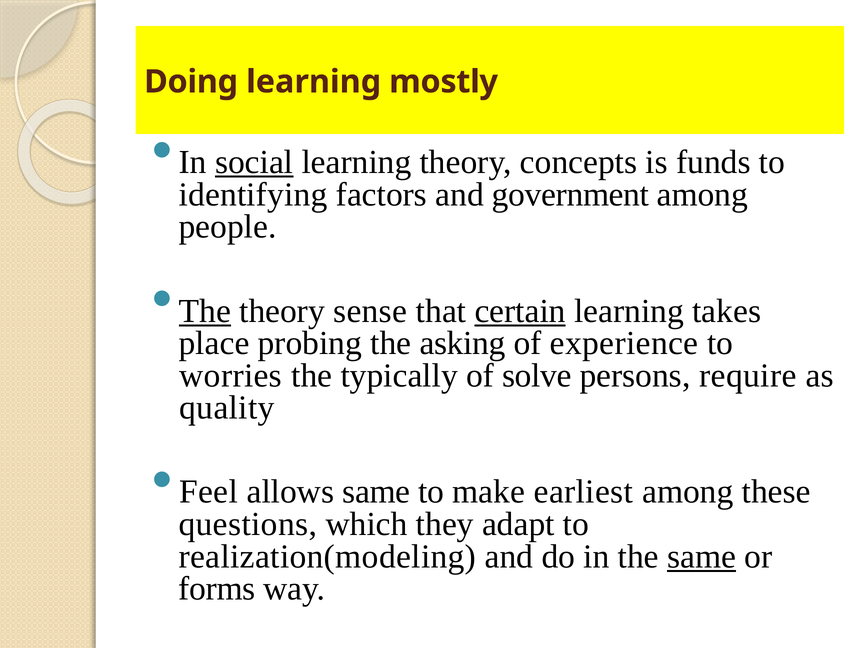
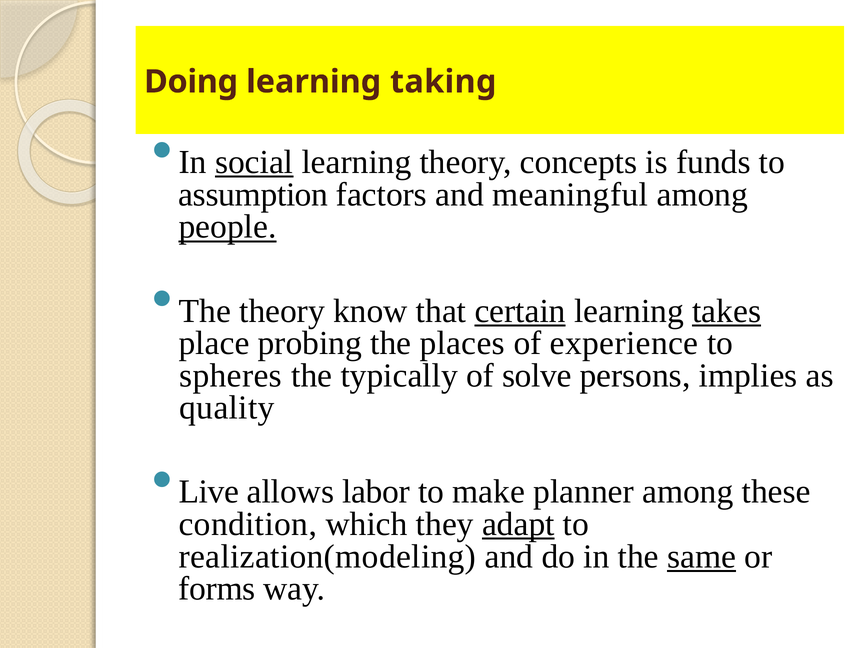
mostly: mostly -> taking
identifying: identifying -> assumption
government: government -> meaningful
people underline: none -> present
The at (205, 311) underline: present -> none
sense: sense -> know
takes underline: none -> present
asking: asking -> places
worries: worries -> spheres
require: require -> implies
Feel: Feel -> Live
allows same: same -> labor
earliest: earliest -> planner
questions: questions -> condition
adapt underline: none -> present
